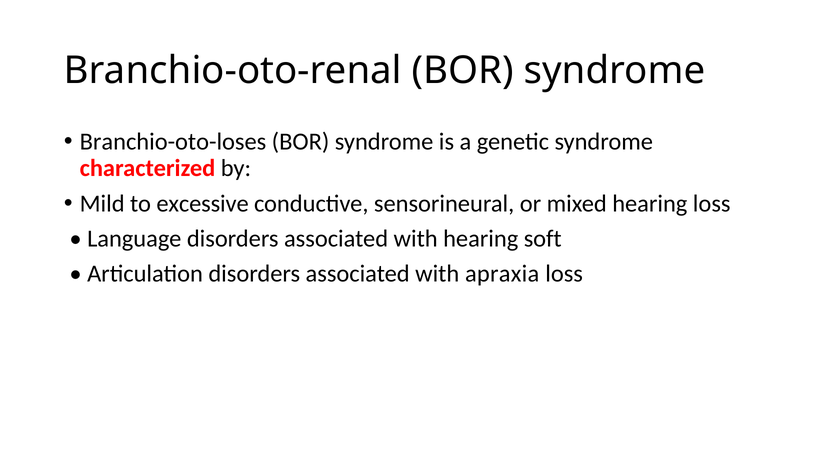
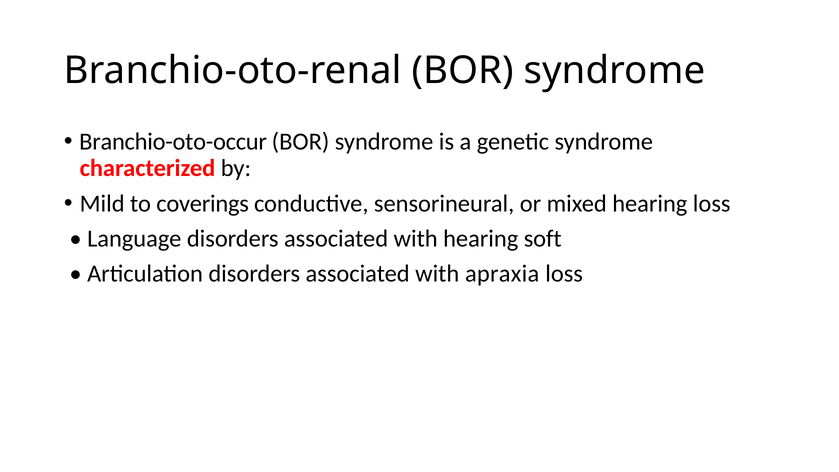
Branchio-oto-loses: Branchio-oto-loses -> Branchio-oto-occur
excessive: excessive -> coverings
